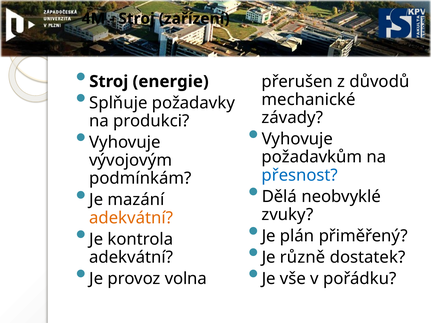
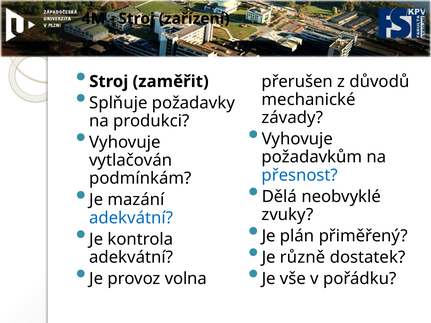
energie: energie -> zaměřit
vývojovým: vývojovým -> vytlačován
adekvátní at (131, 218) colour: orange -> blue
